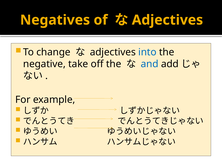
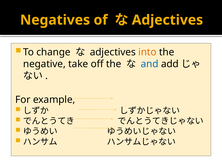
into colour: blue -> orange
